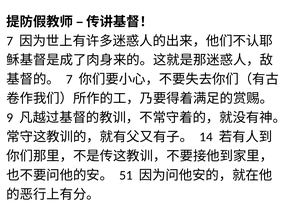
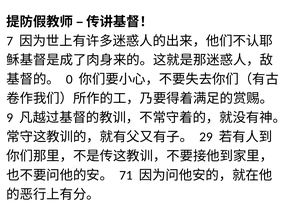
7 at (69, 79): 7 -> 0
14: 14 -> 29
51: 51 -> 71
